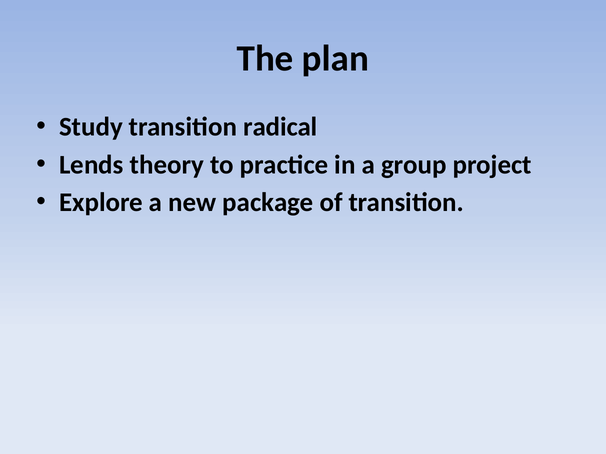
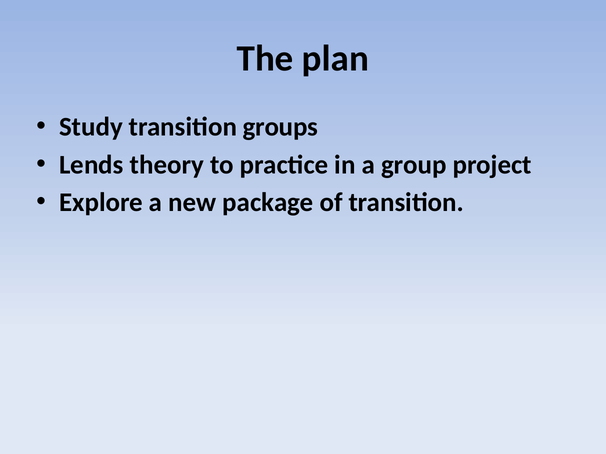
radical: radical -> groups
